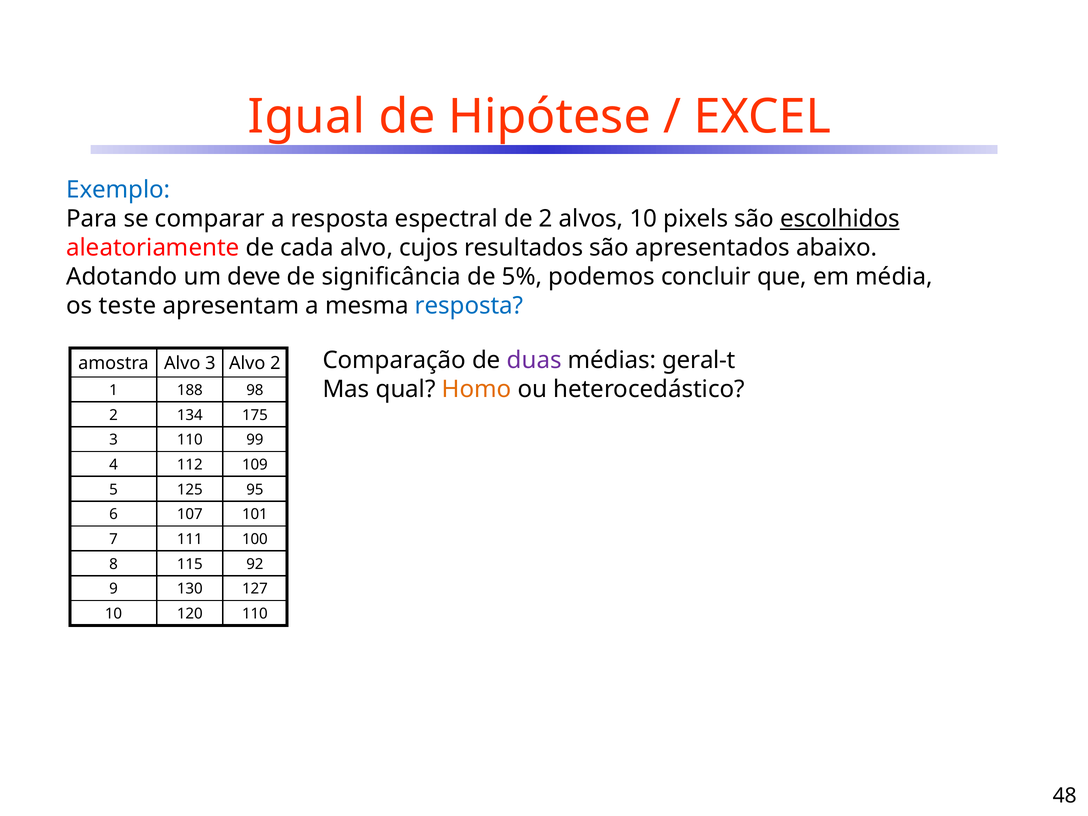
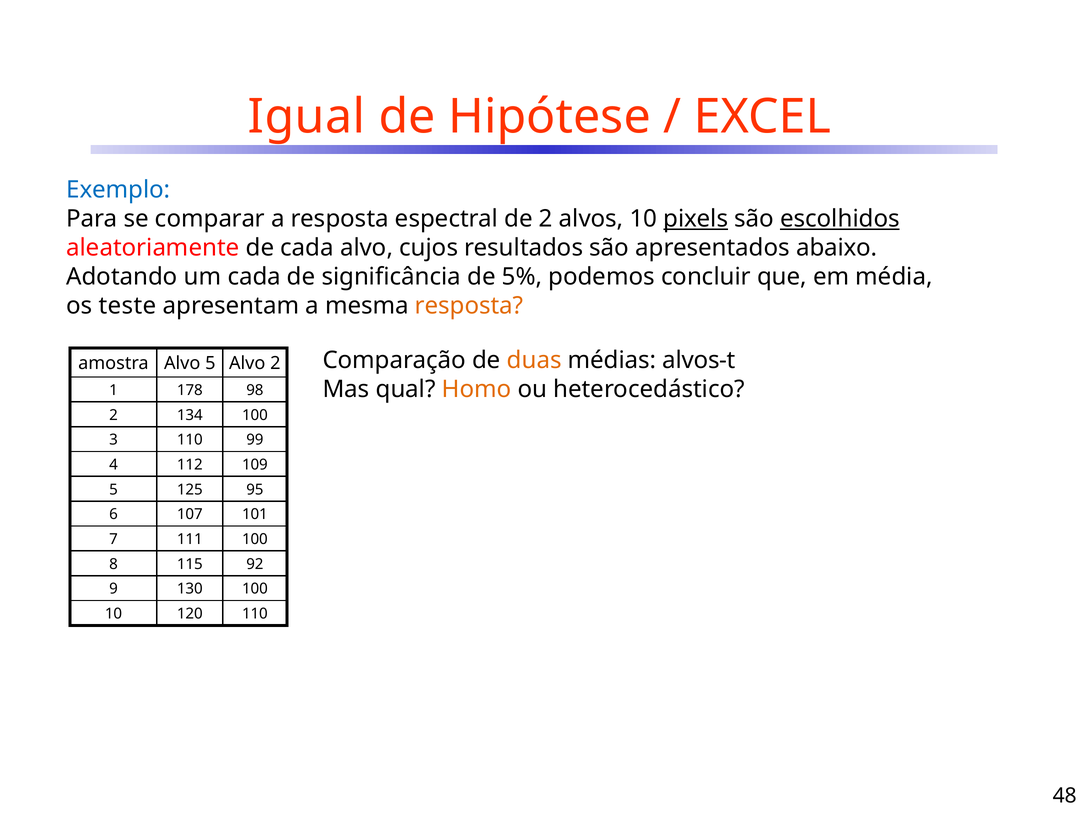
pixels underline: none -> present
um deve: deve -> cada
resposta at (469, 306) colour: blue -> orange
duas colour: purple -> orange
geral-t: geral-t -> alvos-t
Alvo 3: 3 -> 5
188: 188 -> 178
134 175: 175 -> 100
130 127: 127 -> 100
